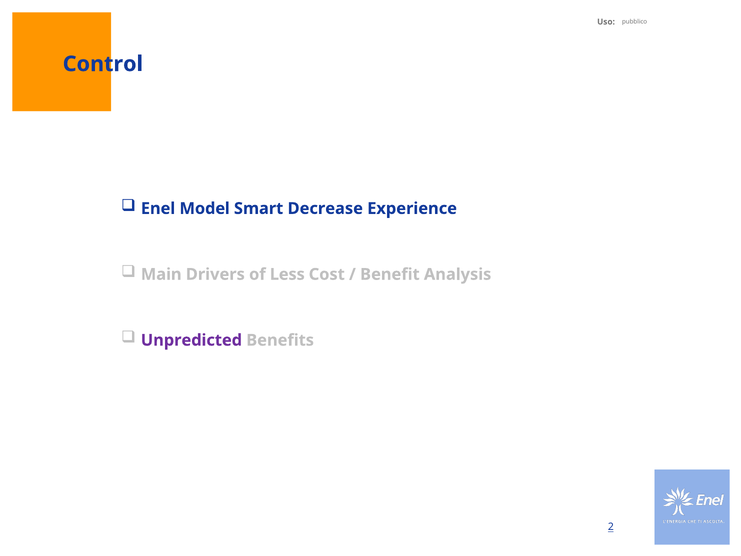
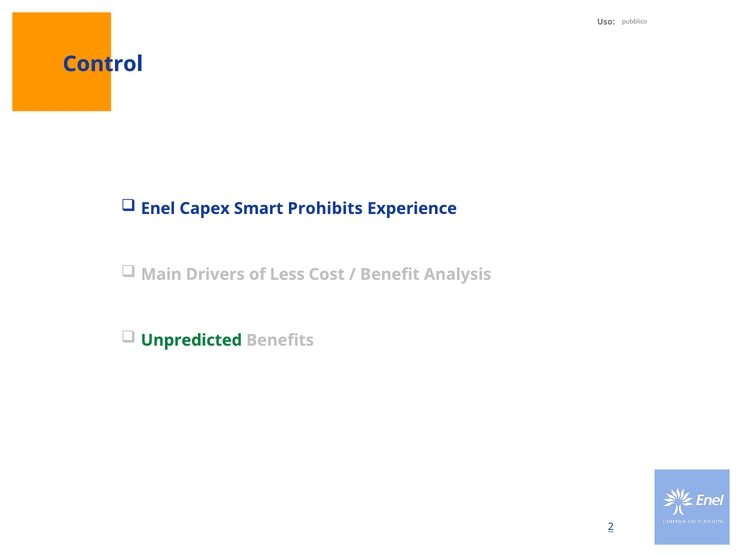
Model: Model -> Capex
Decrease: Decrease -> Prohibits
Unpredicted colour: purple -> green
